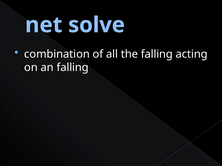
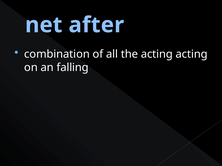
solve: solve -> after
the falling: falling -> acting
